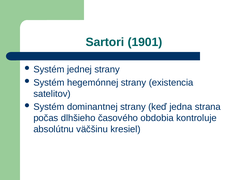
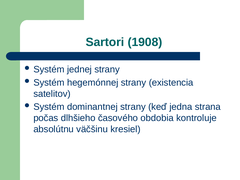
1901: 1901 -> 1908
